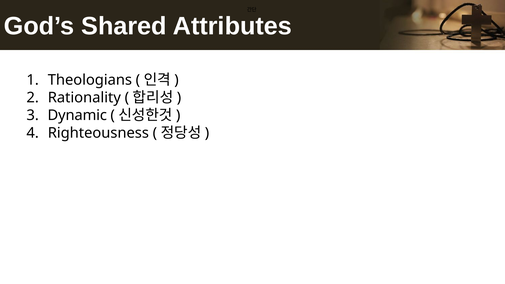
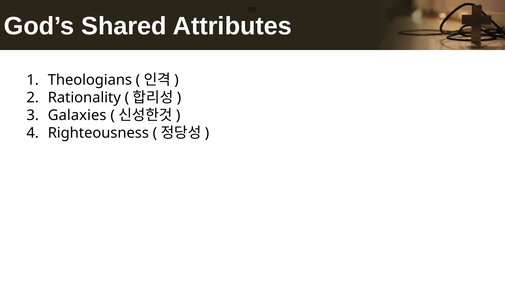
Dynamic: Dynamic -> Galaxies
